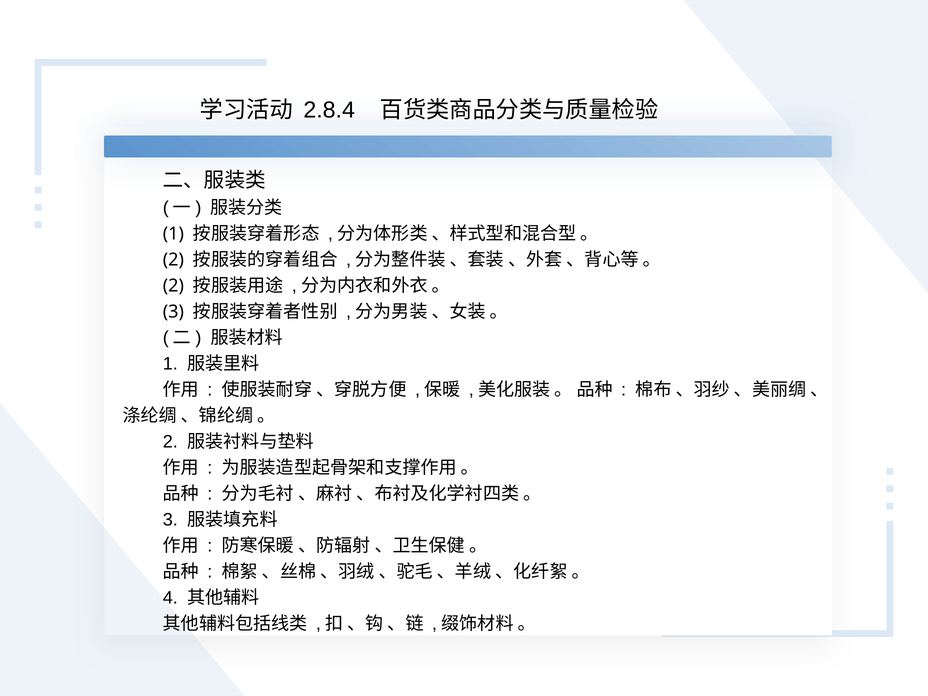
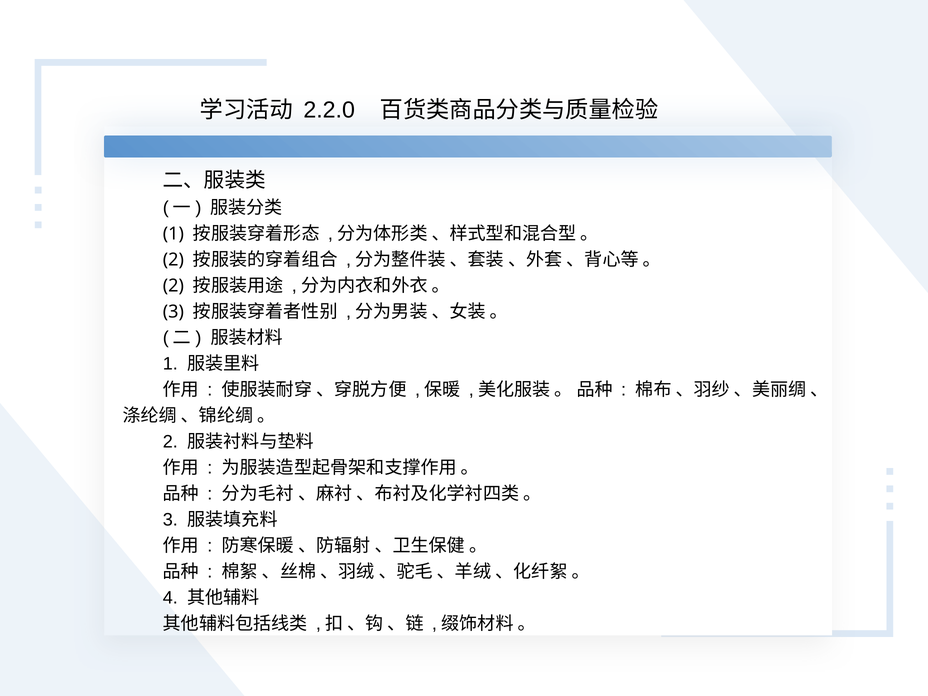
2.8.4: 2.8.4 -> 2.2.0
